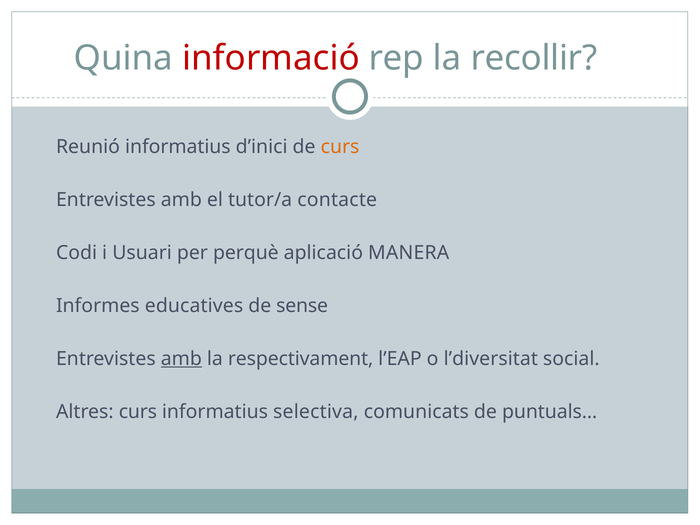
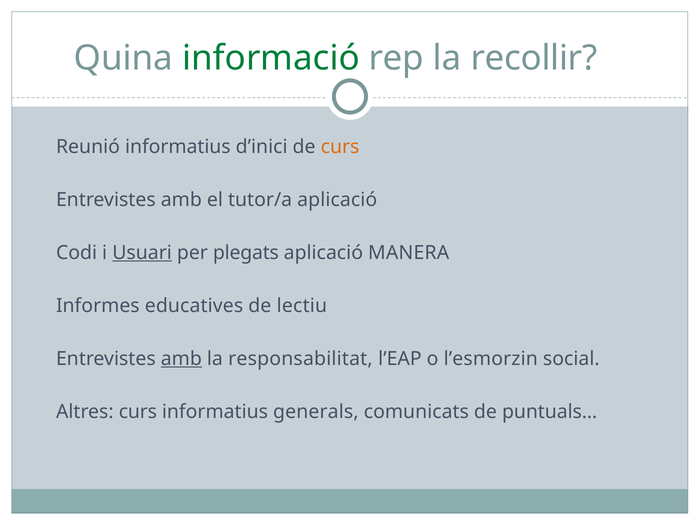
informació colour: red -> green
tutor/a contacte: contacte -> aplicació
Usuari underline: none -> present
perquè: perquè -> plegats
sense: sense -> lectiu
respectivament: respectivament -> responsabilitat
l’diversitat: l’diversitat -> l’esmorzin
selectiva: selectiva -> generals
